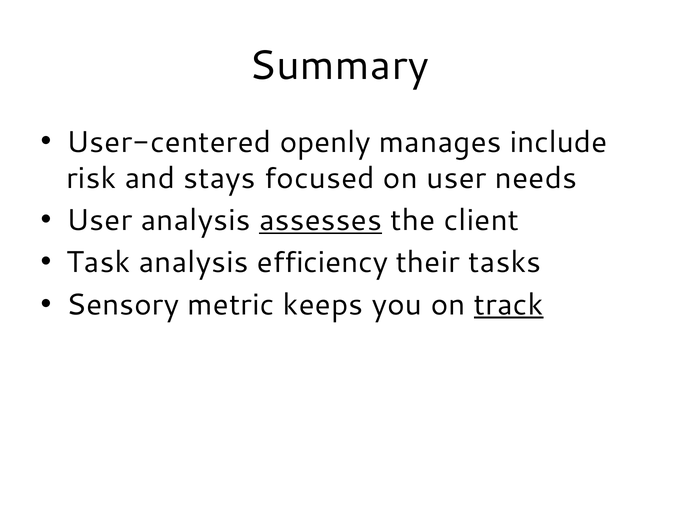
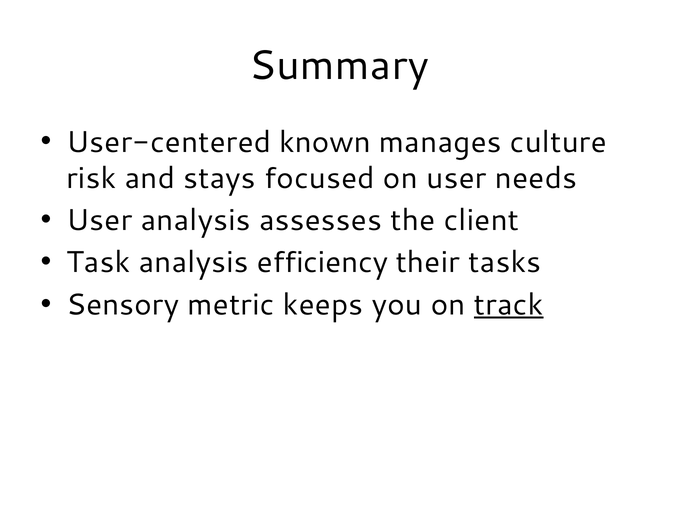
openly: openly -> known
include: include -> culture
assesses underline: present -> none
